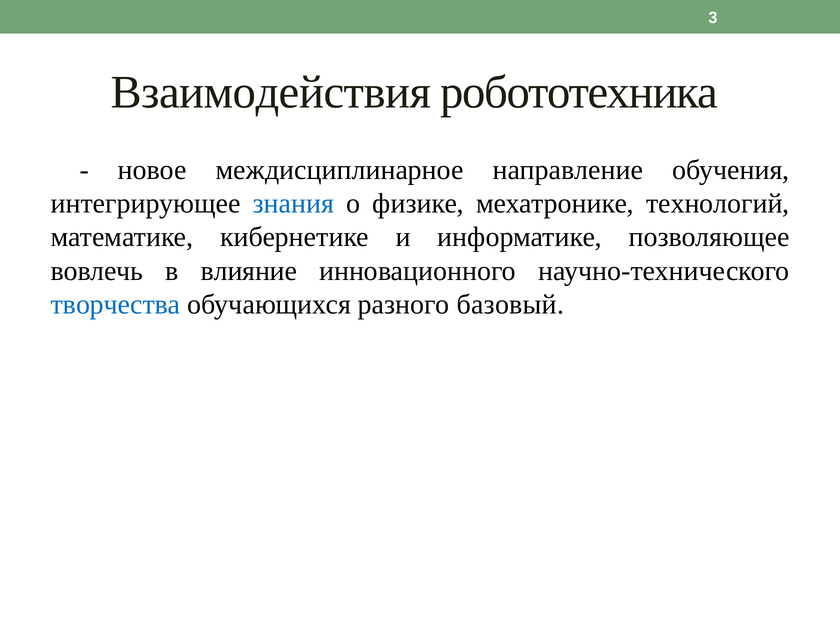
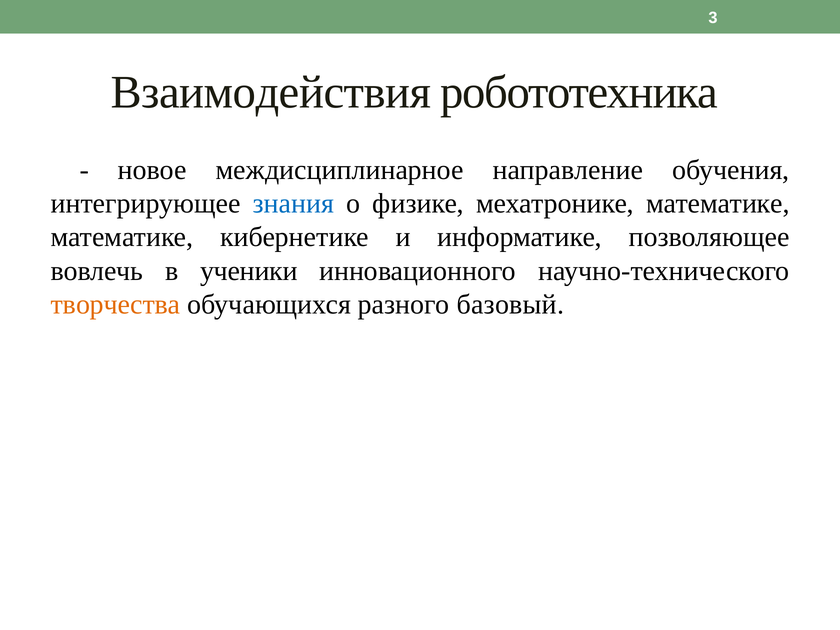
мехатронике технологий: технологий -> математике
влияние: влияние -> ученики
творчества colour: blue -> orange
